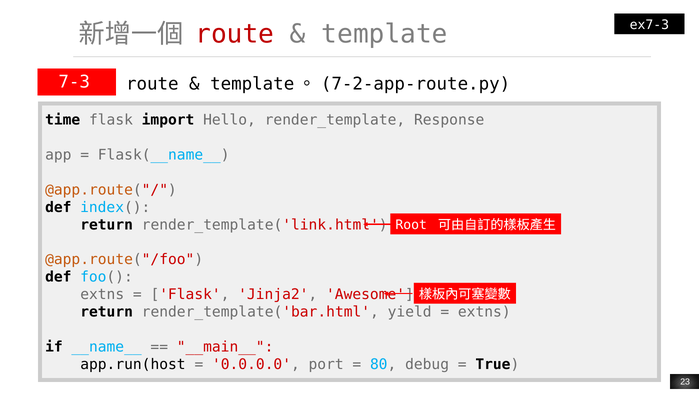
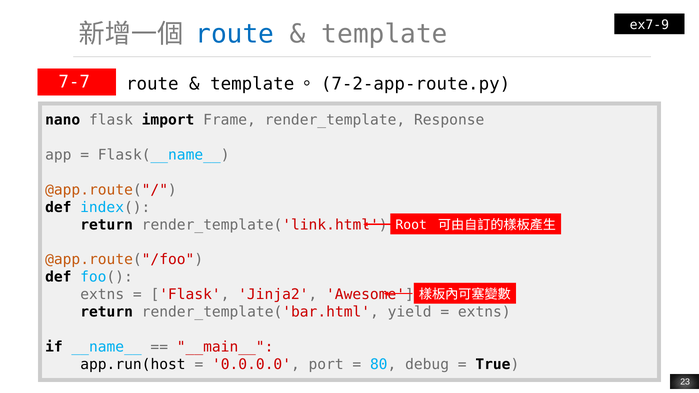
ex7-3: ex7-3 -> ex7-9
route at (235, 34) colour: red -> blue
7-3: 7-3 -> 7-7
time: time -> nano
Hello: Hello -> Frame
